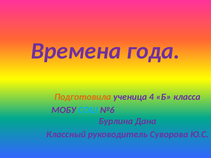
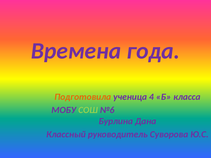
СОШ colour: light blue -> light green
